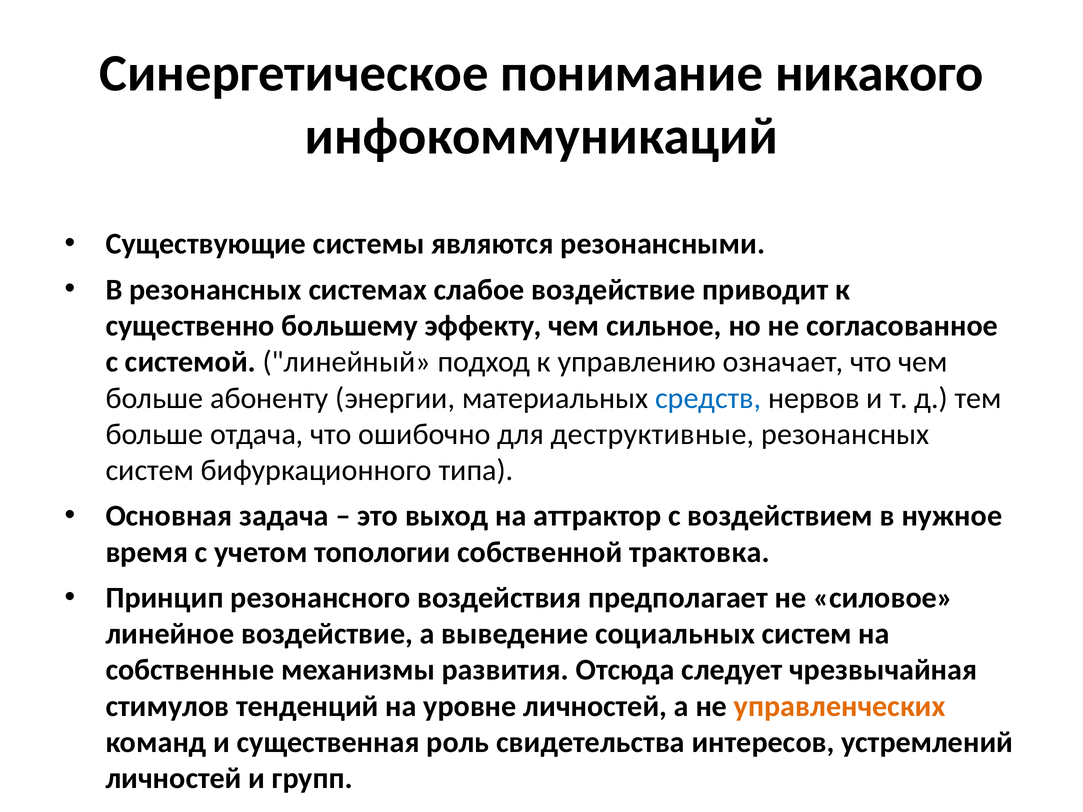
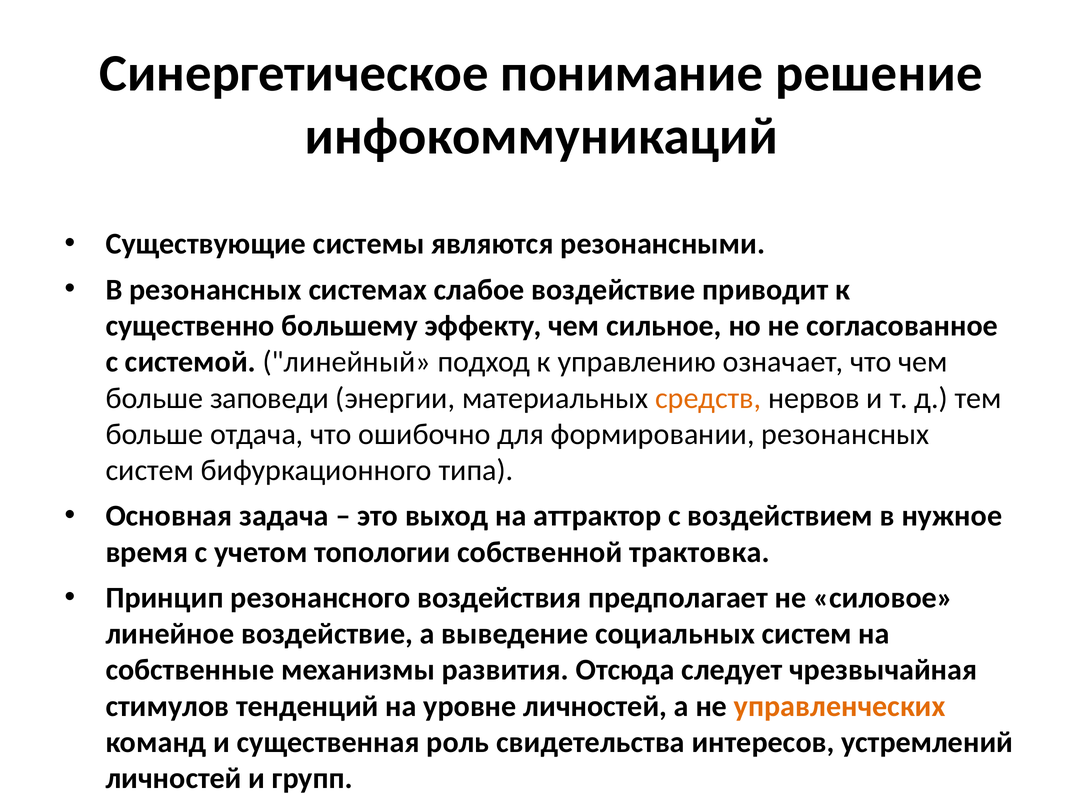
никакого: никакого -> решение
абоненту: абоненту -> заповеди
средств colour: blue -> orange
деструктивные: деструктивные -> формировании
